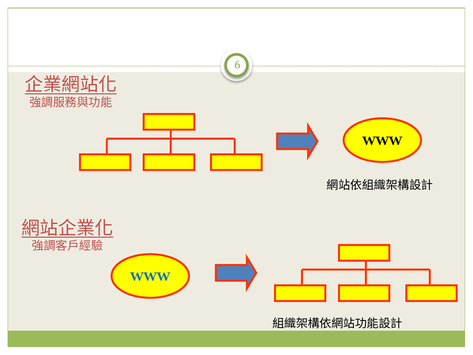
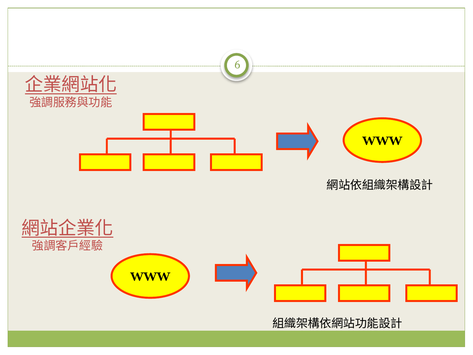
WWW at (150, 277) colour: blue -> black
